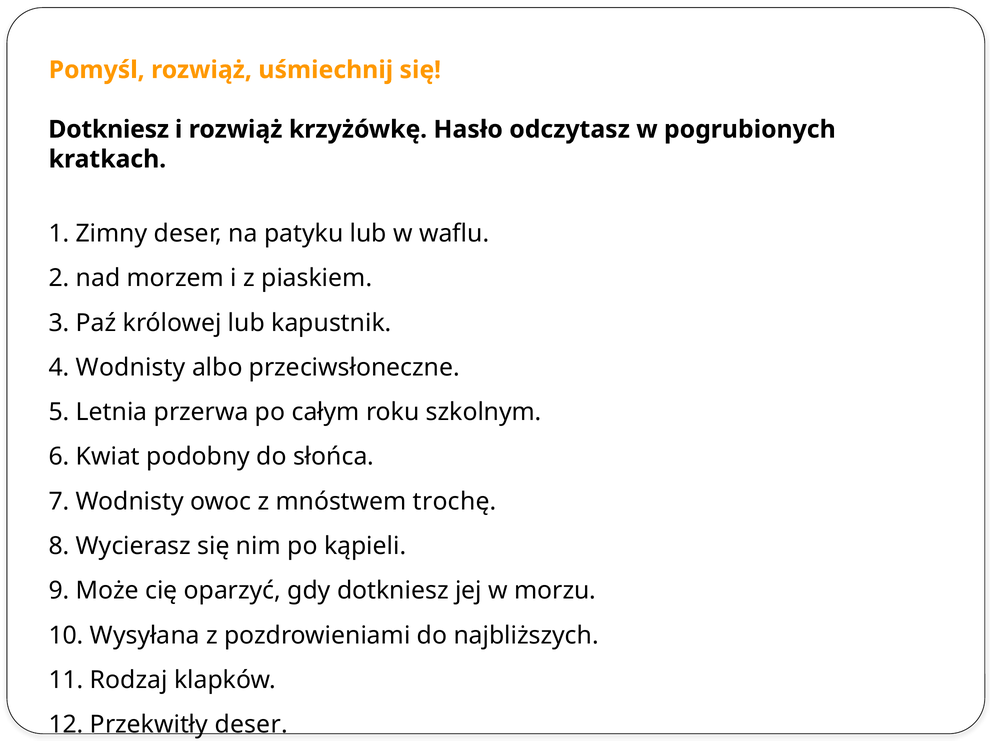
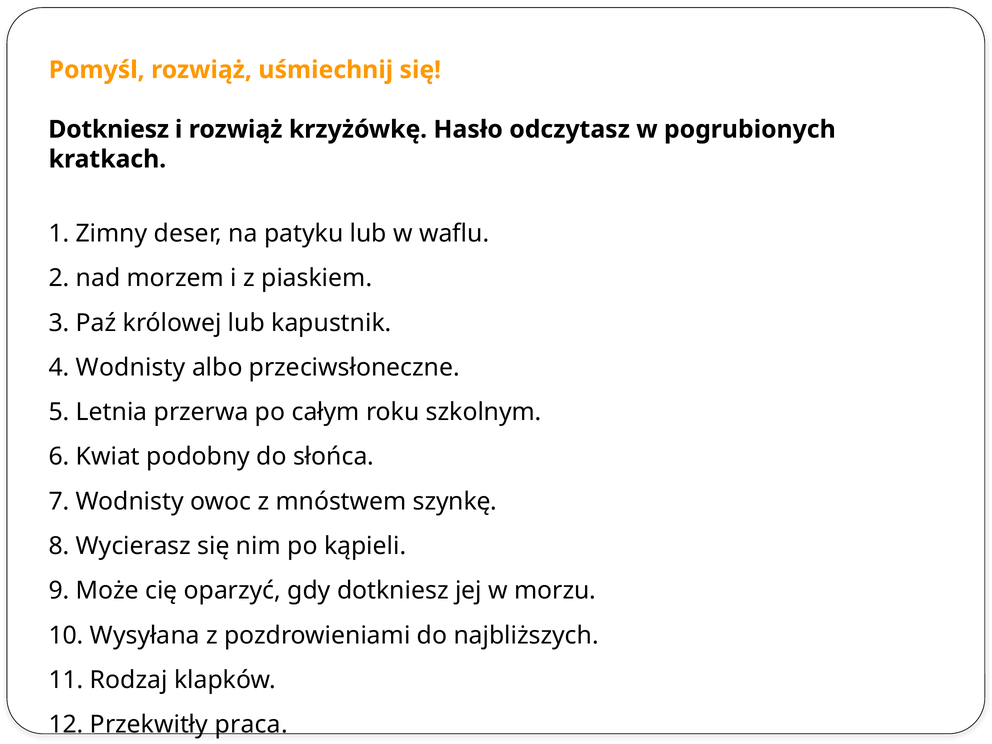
trochę: trochę -> szynkę
Przekwitły deser: deser -> praca
